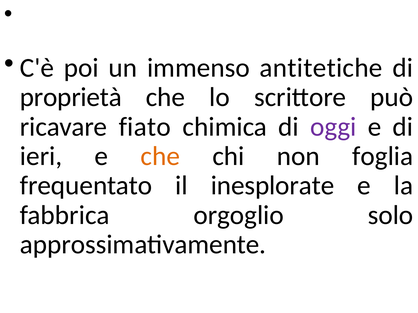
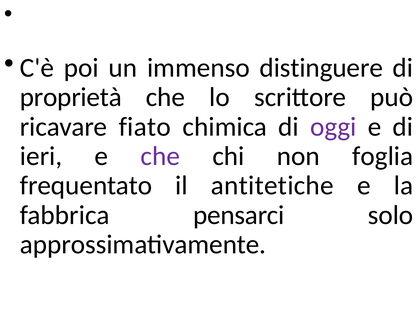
antitetiche: antitetiche -> distinguere
che at (160, 156) colour: orange -> purple
inesplorate: inesplorate -> antitetiche
orgoglio: orgoglio -> pensarci
